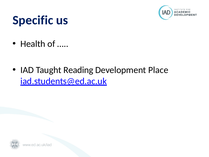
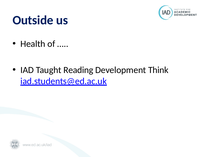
Specific: Specific -> Outside
Place: Place -> Think
